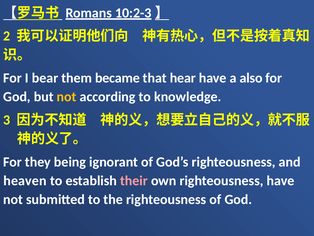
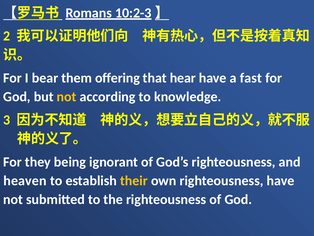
became: became -> offering
also: also -> fast
their colour: pink -> yellow
